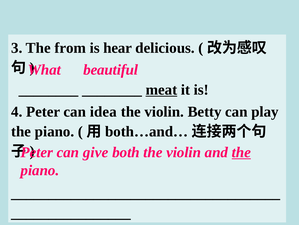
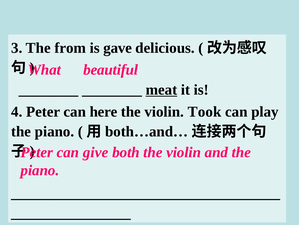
hear: hear -> gave
idea: idea -> here
Betty: Betty -> Took
the at (241, 152) underline: present -> none
